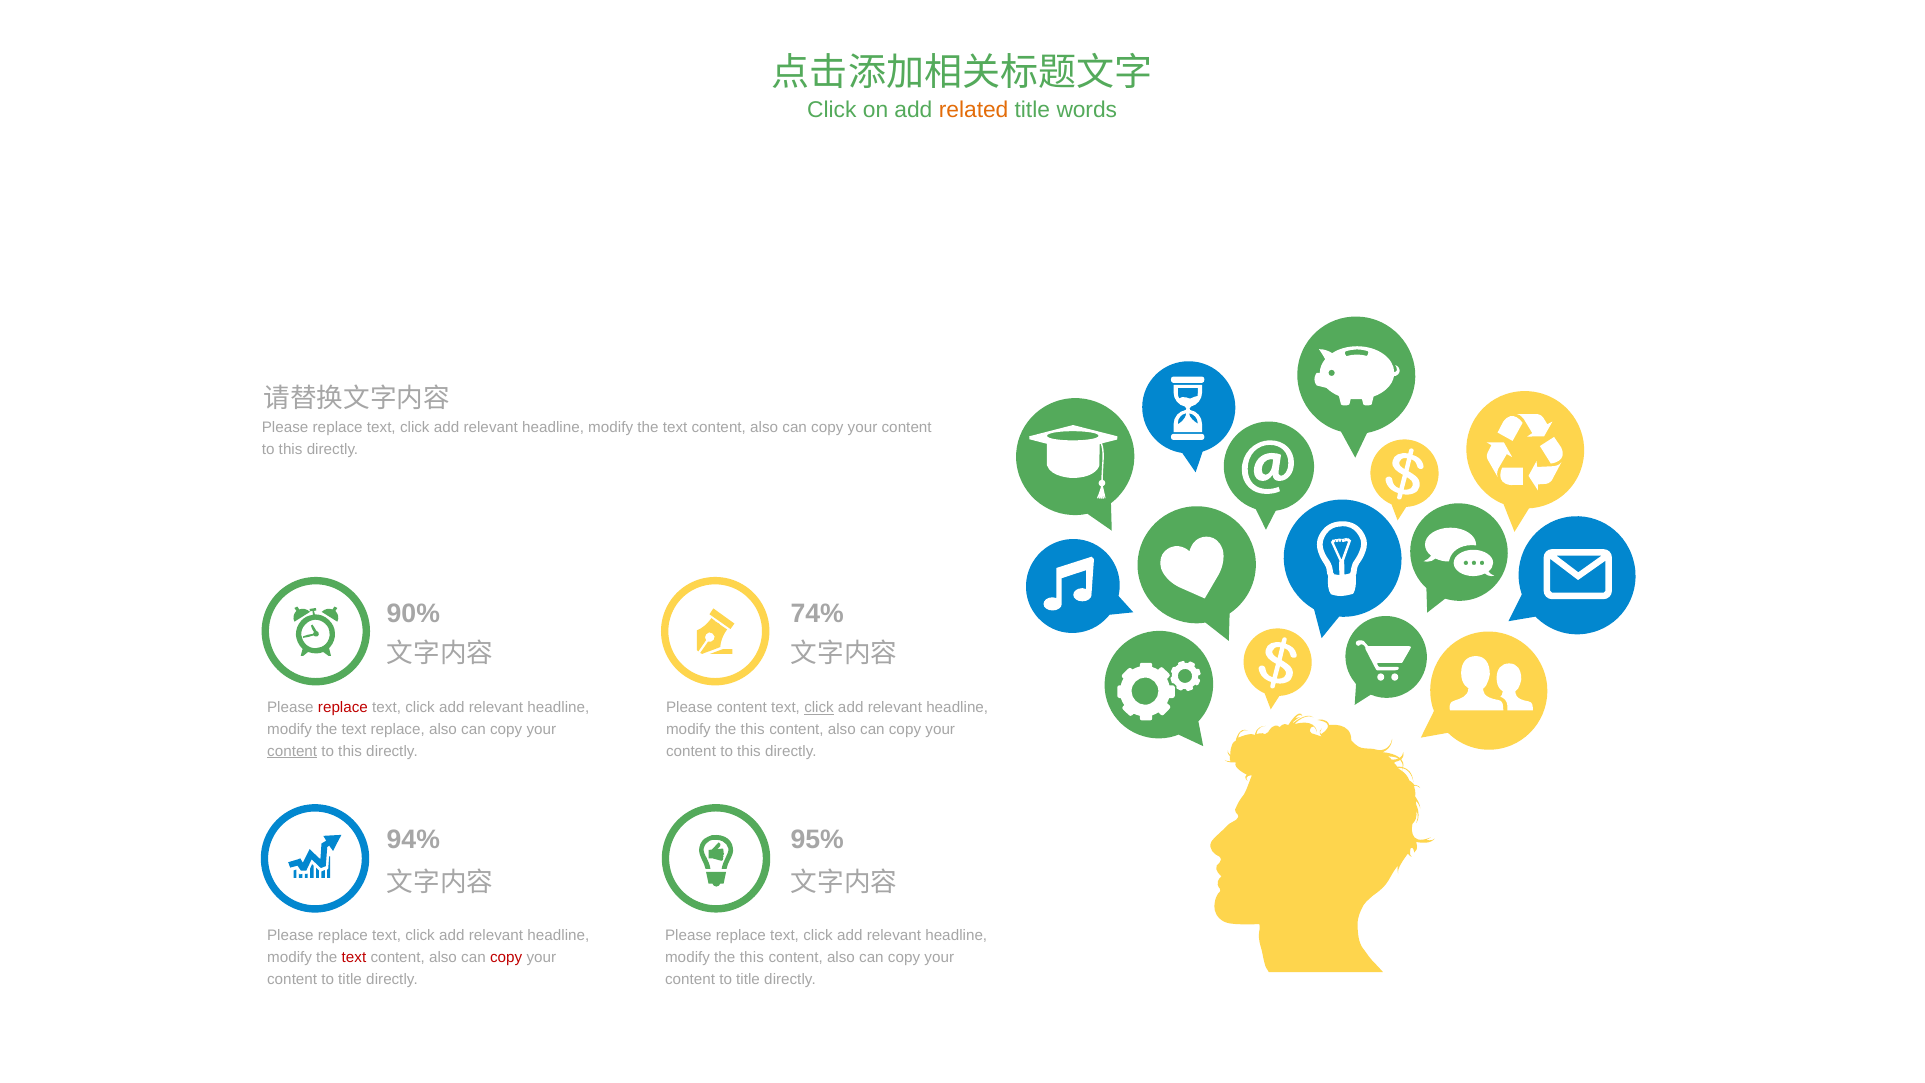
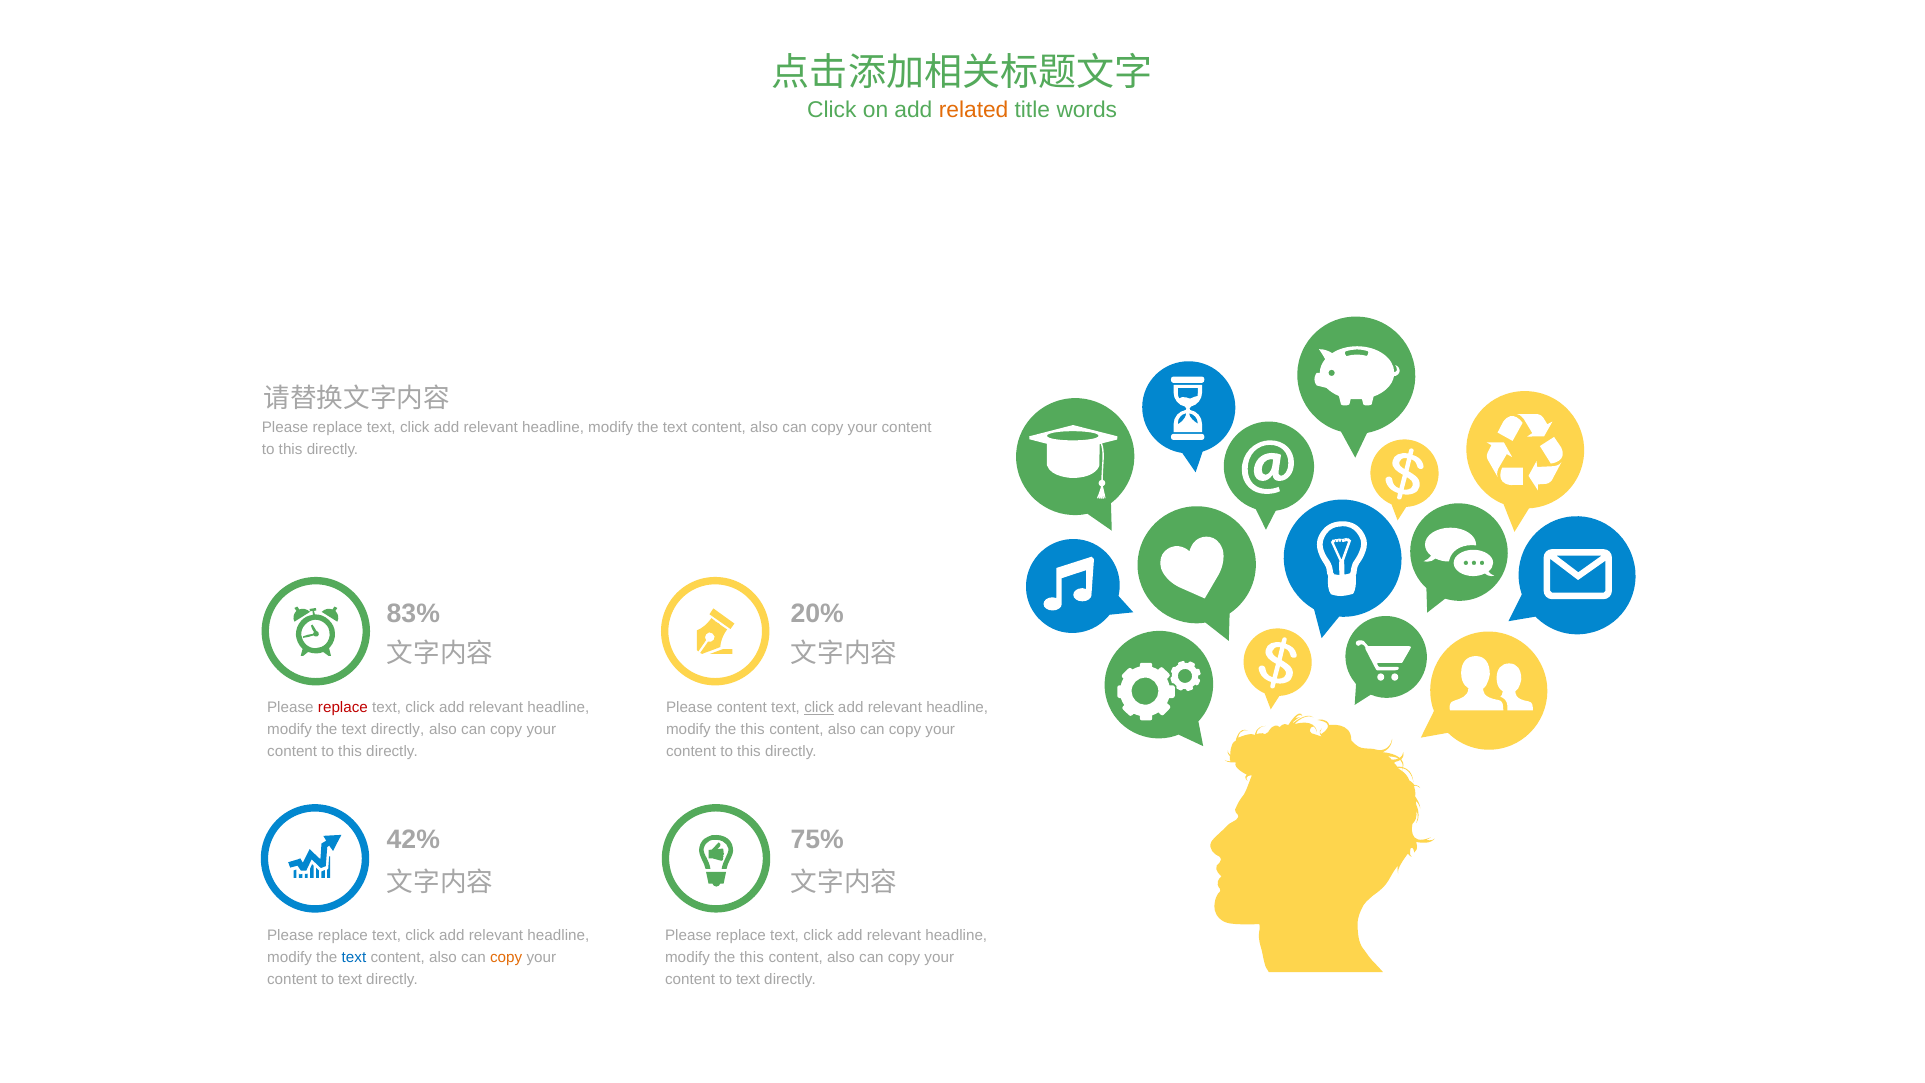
90%: 90% -> 83%
74%: 74% -> 20%
the text replace: replace -> directly
content at (292, 751) underline: present -> none
94%: 94% -> 42%
95%: 95% -> 75%
text at (354, 957) colour: red -> blue
copy at (506, 957) colour: red -> orange
title at (350, 979): title -> text
title at (748, 979): title -> text
